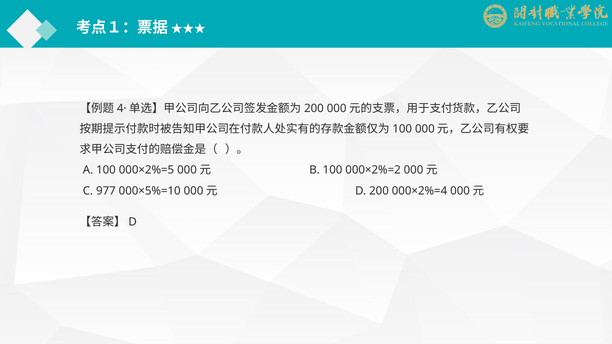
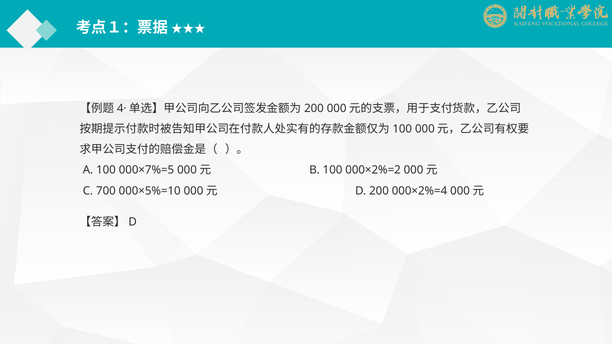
000×2%=5: 000×2%=5 -> 000×7%=5
977: 977 -> 700
